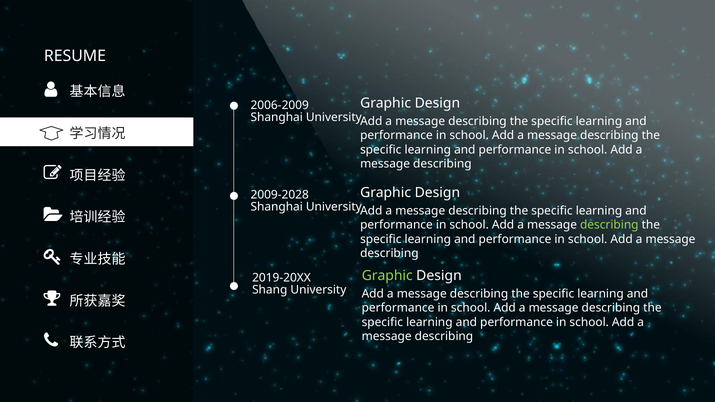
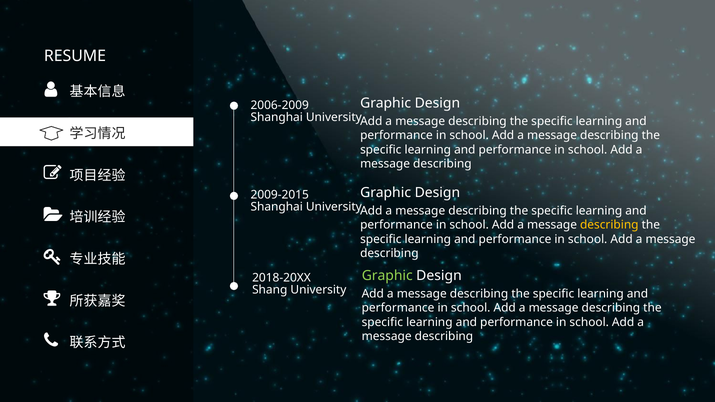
2009-2028: 2009-2028 -> 2009-2015
describing at (609, 225) colour: light green -> yellow
2019-20XX: 2019-20XX -> 2018-20XX
